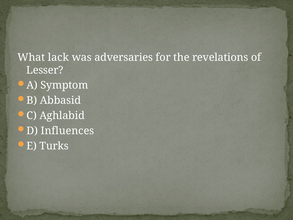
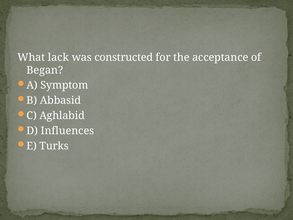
adversaries: adversaries -> constructed
revelations: revelations -> acceptance
Lesser: Lesser -> Began
